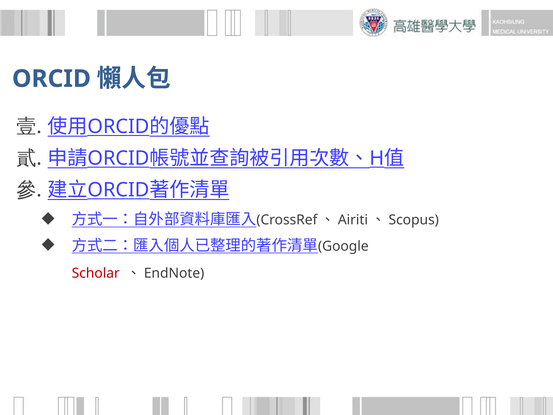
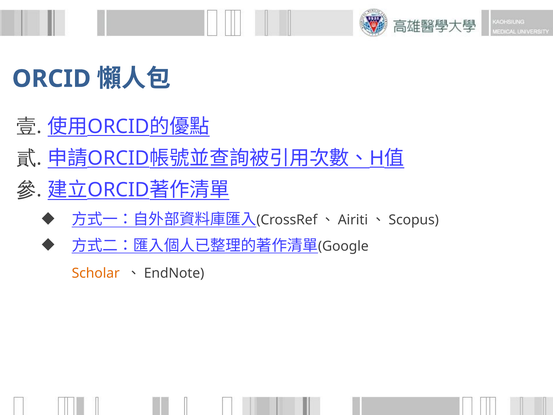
Scholar colour: red -> orange
